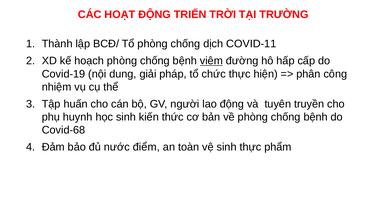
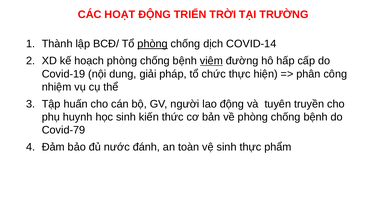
phòng at (153, 44) underline: none -> present
COVID-11: COVID-11 -> COVID-14
Covid-68: Covid-68 -> Covid-79
điểm: điểm -> đánh
